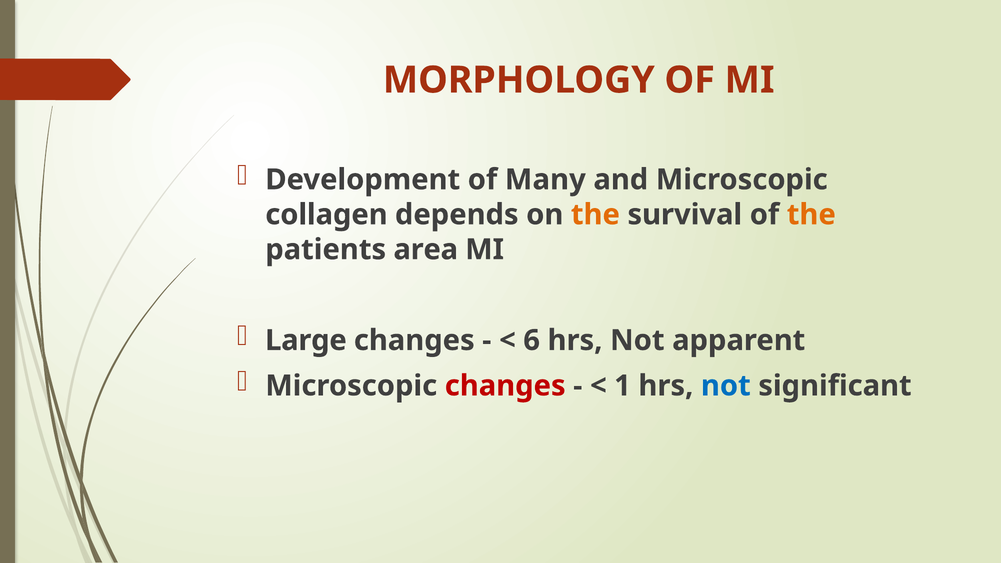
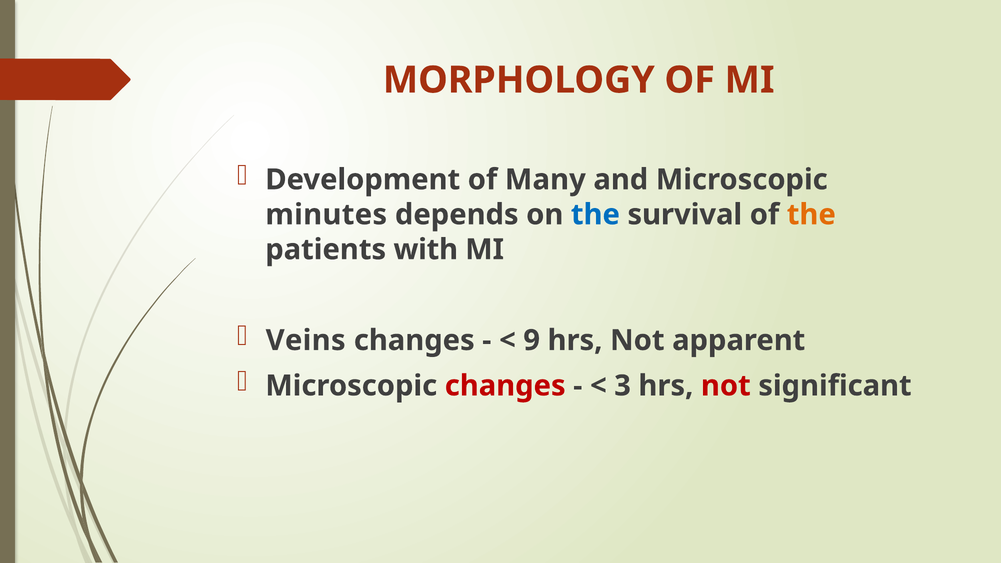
collagen: collagen -> minutes
the at (595, 215) colour: orange -> blue
area: area -> with
Large: Large -> Veins
6: 6 -> 9
1: 1 -> 3
not at (726, 386) colour: blue -> red
